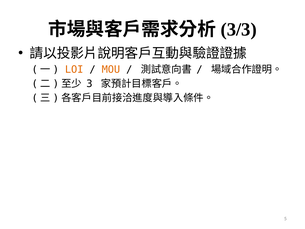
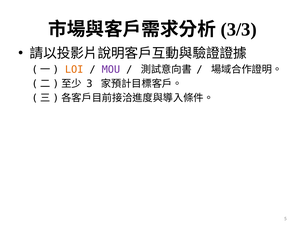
MOU colour: orange -> purple
